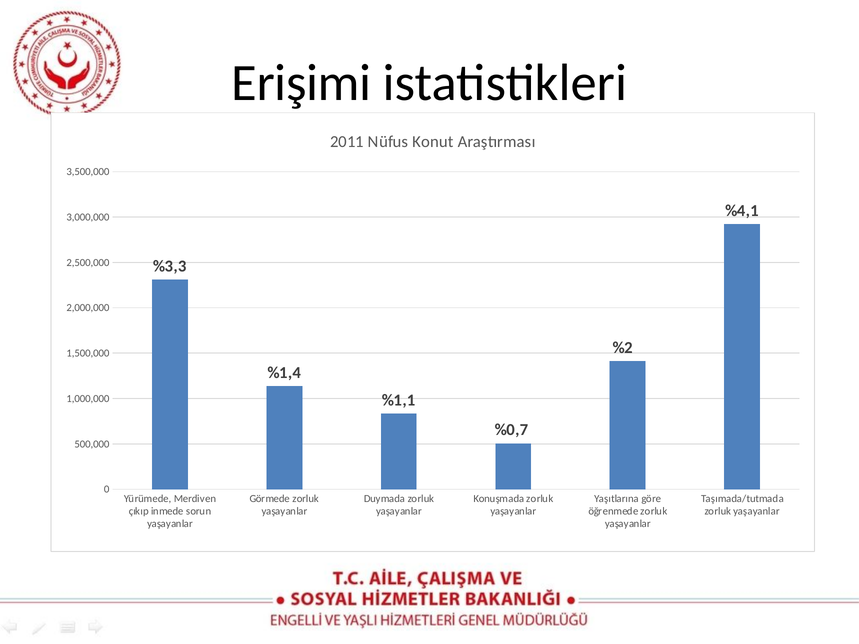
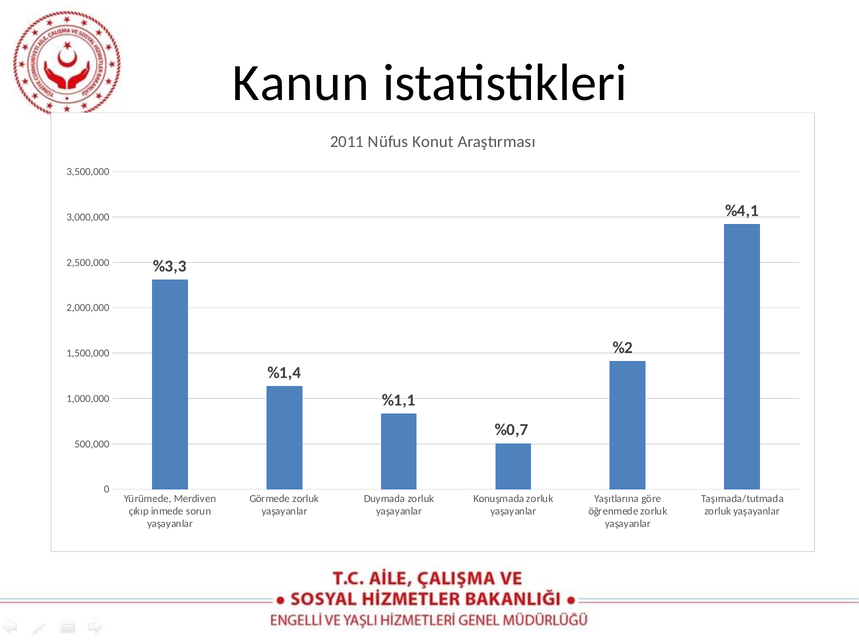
Erişimi: Erişimi -> Kanun
